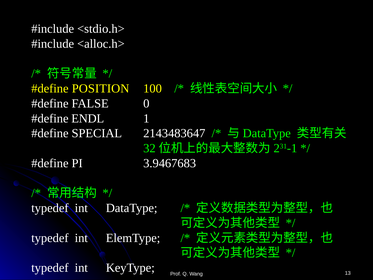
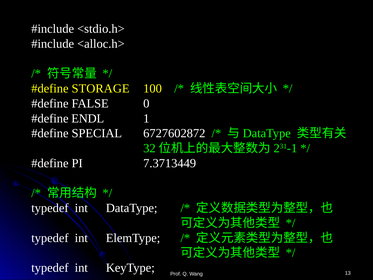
POSITION: POSITION -> STORAGE
2143483647: 2143483647 -> 6727602872
3.9467683: 3.9467683 -> 7.3713449
